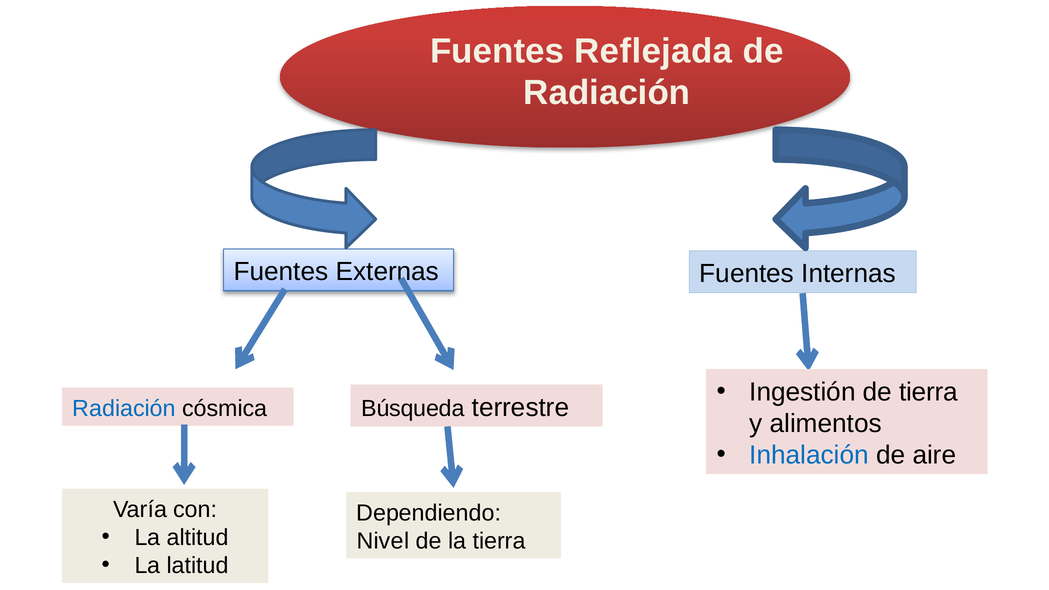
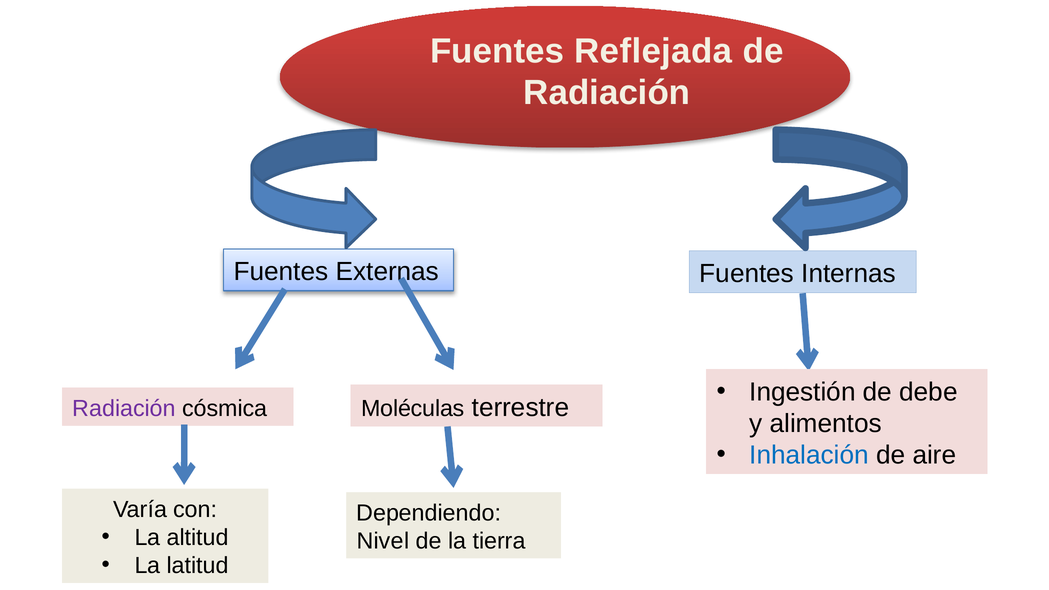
de tierra: tierra -> debe
Radiación at (124, 408) colour: blue -> purple
Búsqueda: Búsqueda -> Moléculas
